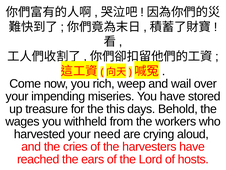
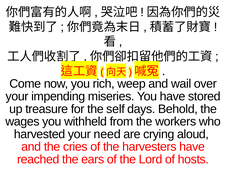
this: this -> self
